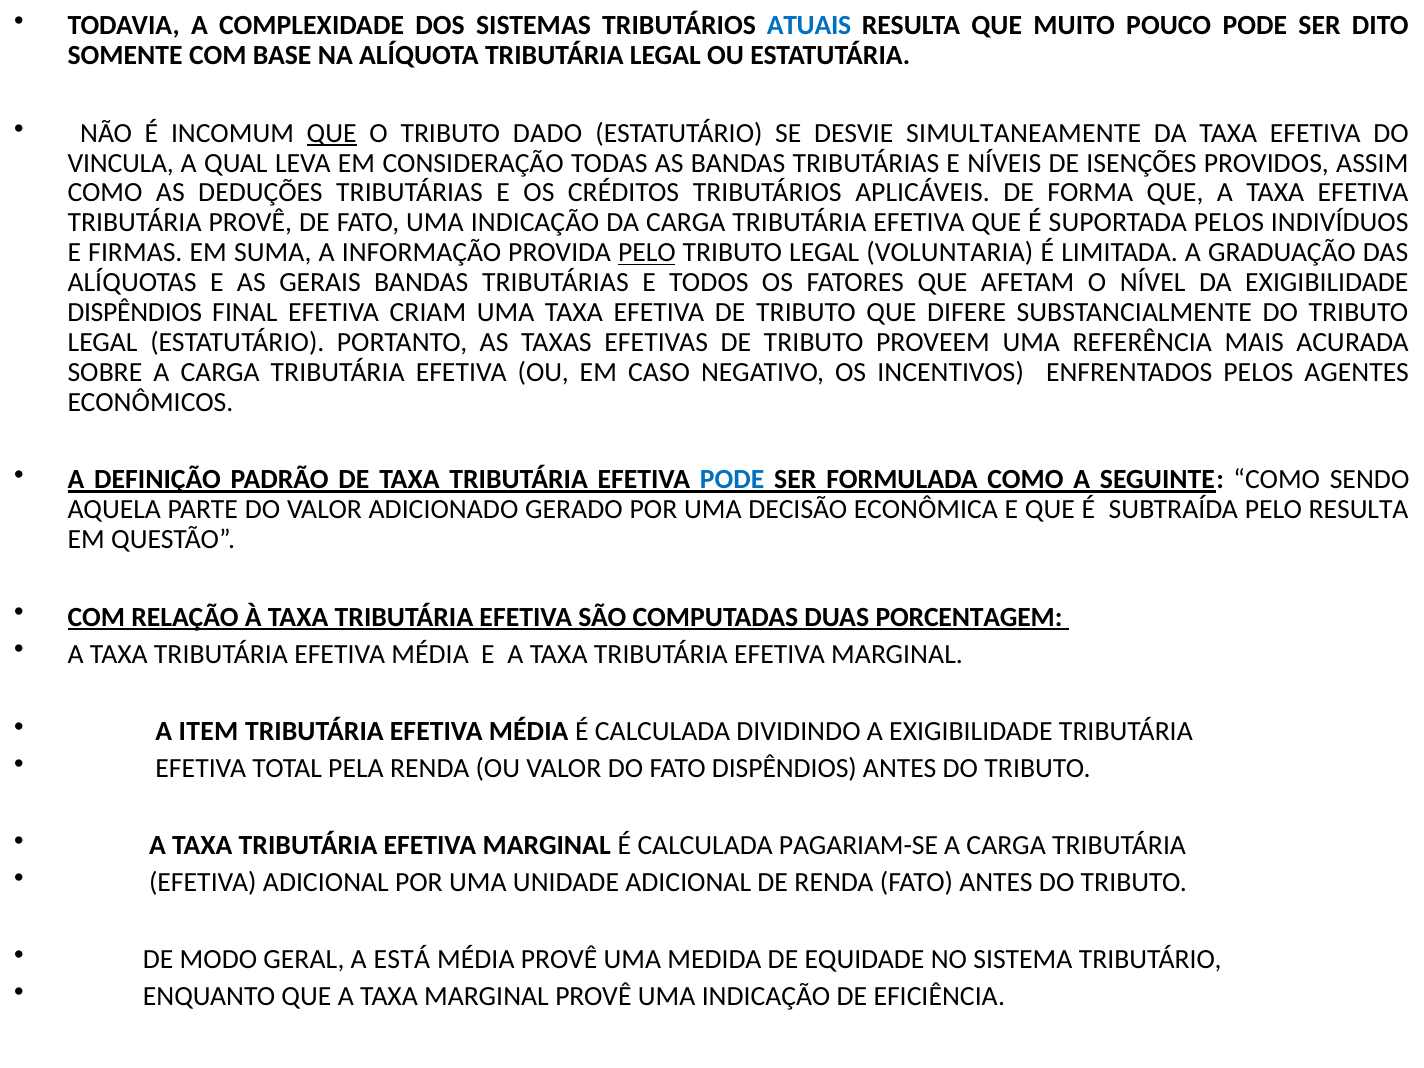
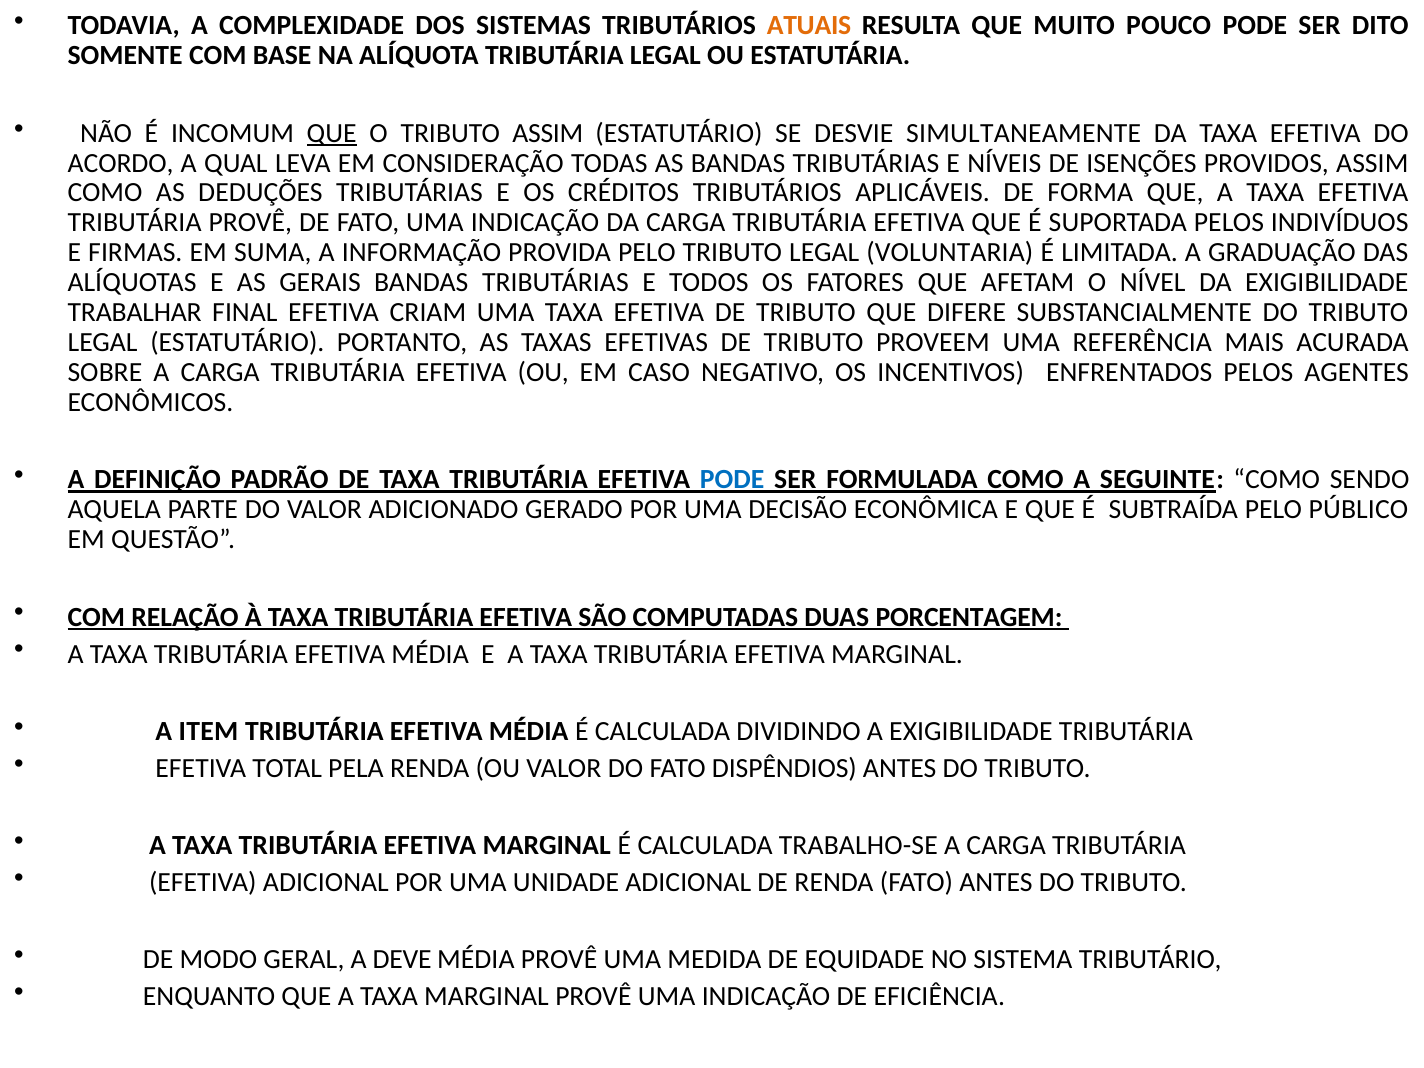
ATUAIS colour: blue -> orange
TRIBUTO DADO: DADO -> ASSIM
VINCULA: VINCULA -> ACORDO
PELO at (647, 253) underline: present -> none
DISPÊNDIOS at (135, 313): DISPÊNDIOS -> TRABALHAR
PELO RESULTA: RESULTA -> PÚBLICO
PAGARIAM-SE: PAGARIAM-SE -> TRABALHO-SE
ESTÁ: ESTÁ -> DEVE
